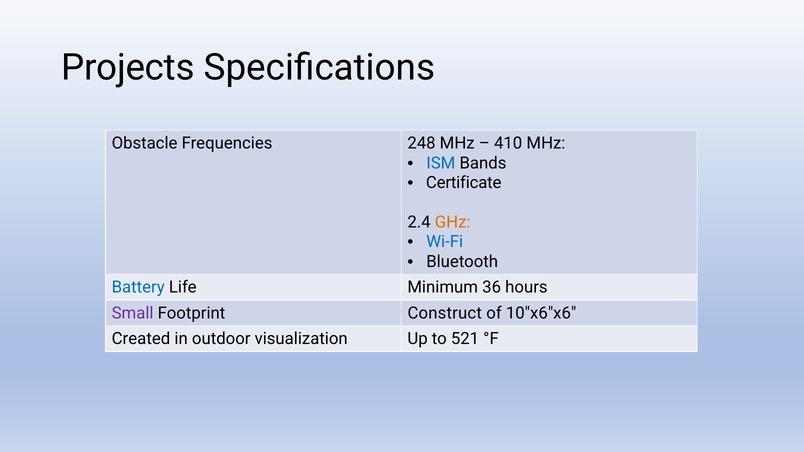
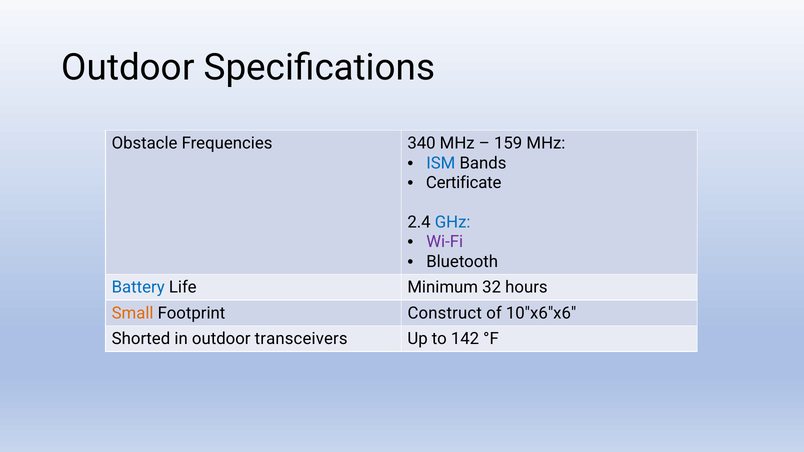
Projects at (128, 68): Projects -> Outdoor
248: 248 -> 340
410: 410 -> 159
GHz colour: orange -> blue
Wi-Fi colour: blue -> purple
36: 36 -> 32
Small colour: purple -> orange
Created: Created -> Shorted
visualization: visualization -> transceivers
521: 521 -> 142
